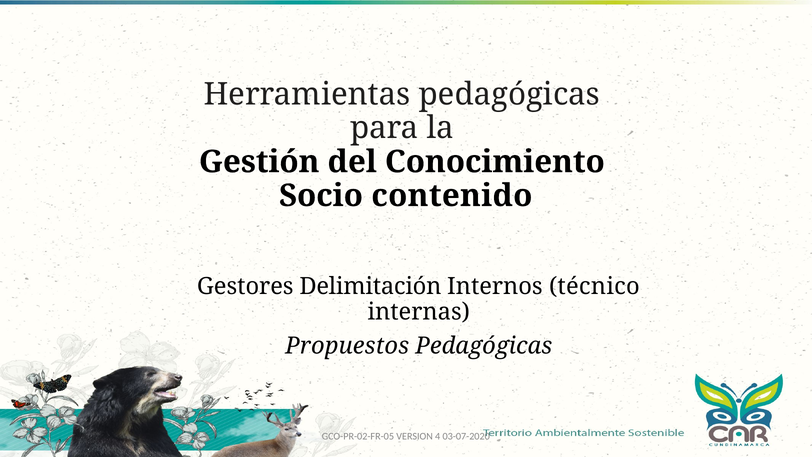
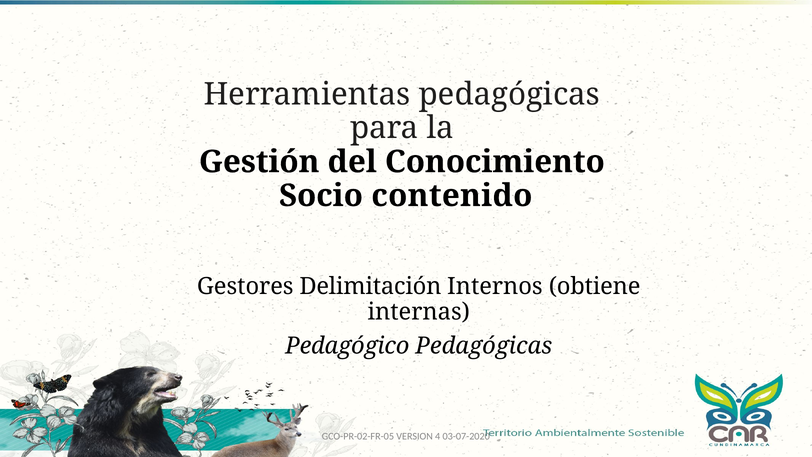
técnico: técnico -> obtiene
Propuestos: Propuestos -> Pedagógico
